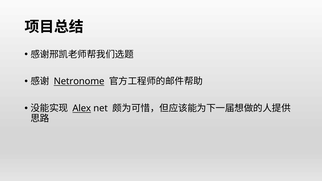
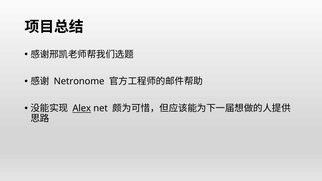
Netronome underline: present -> none
